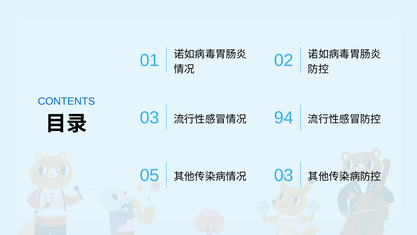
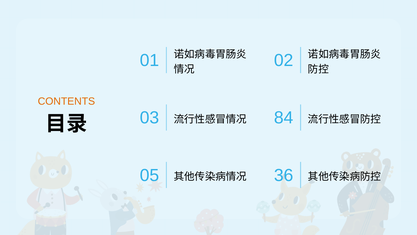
CONTENTS colour: blue -> orange
94: 94 -> 84
03 at (284, 175): 03 -> 36
